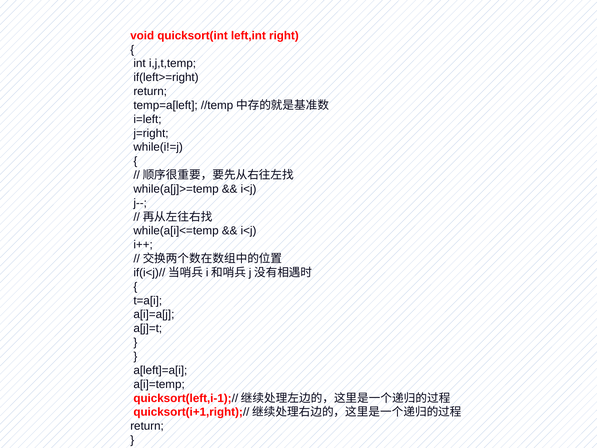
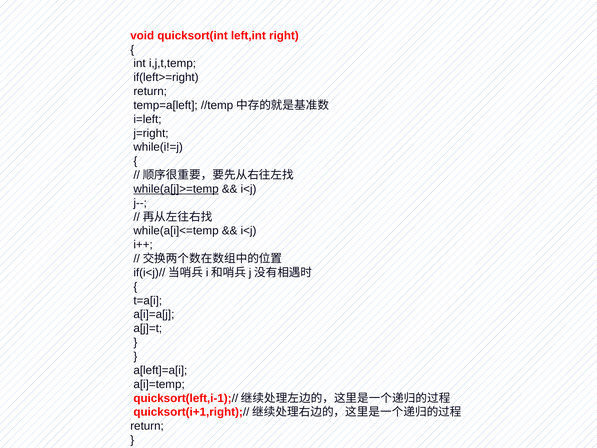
while(a[j]>=temp underline: none -> present
